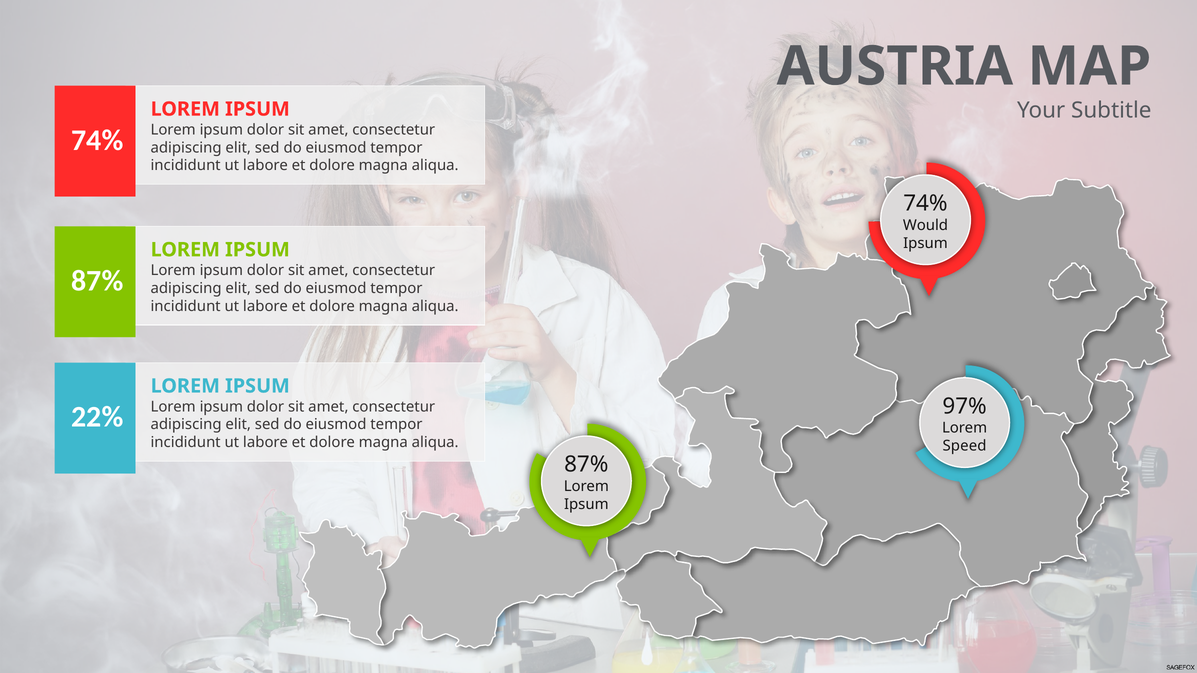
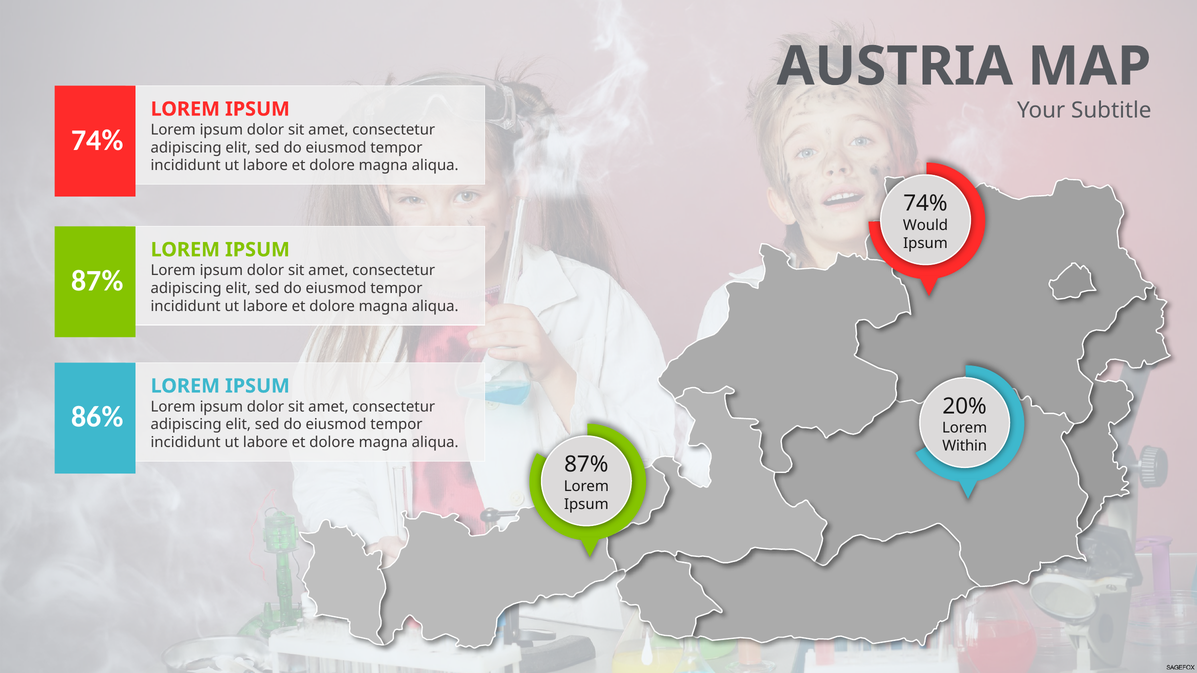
97%: 97% -> 20%
22%: 22% -> 86%
Speed: Speed -> Within
